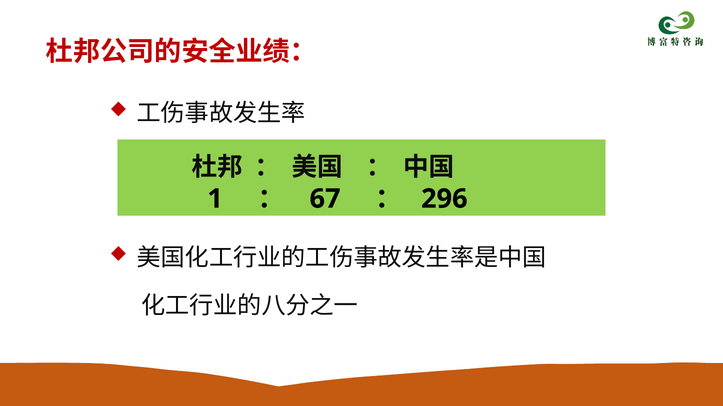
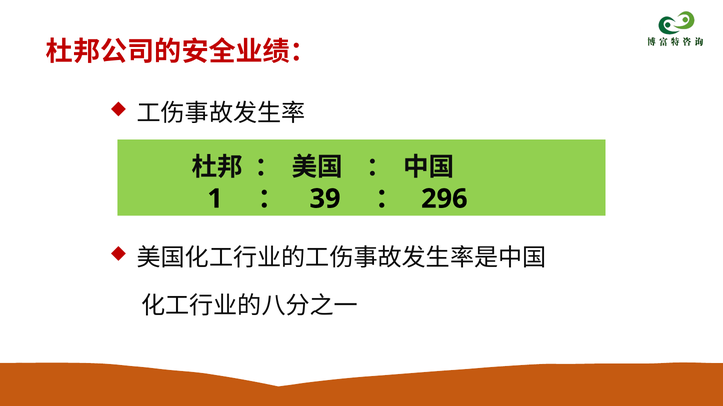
67: 67 -> 39
